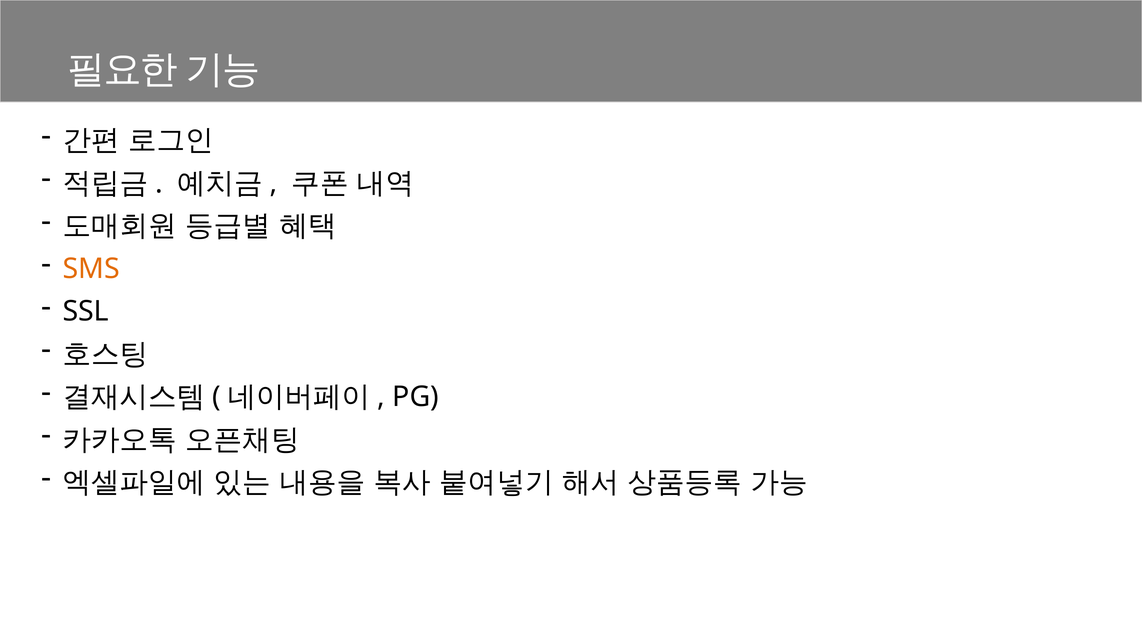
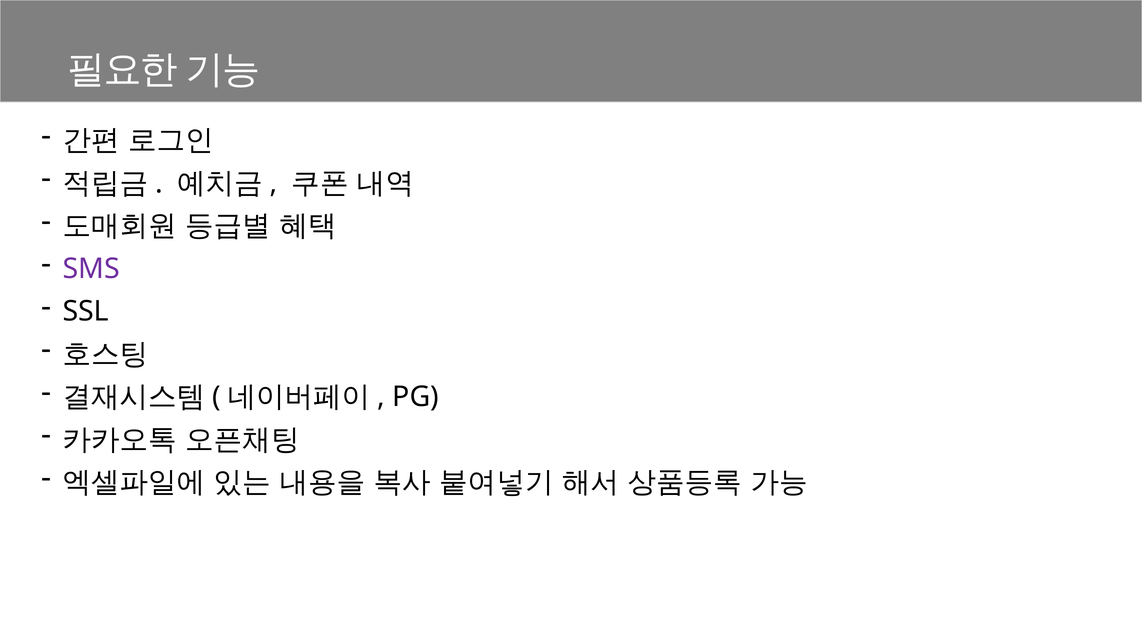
SMS colour: orange -> purple
